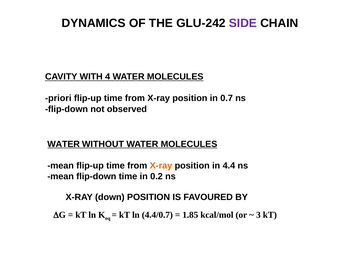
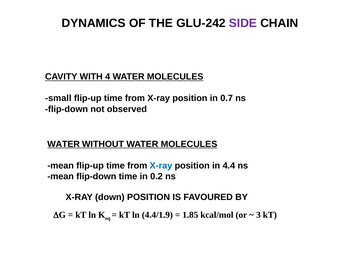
priori: priori -> small
X-ray at (161, 166) colour: orange -> blue
4.4/0.7: 4.4/0.7 -> 4.4/1.9
